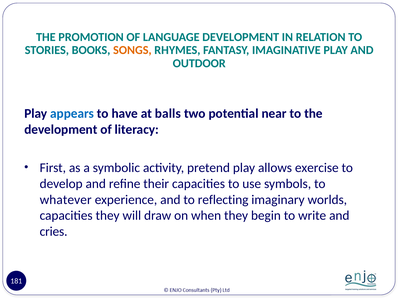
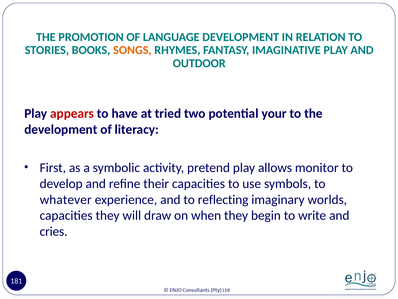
appears colour: blue -> red
balls: balls -> tried
near: near -> your
exercise: exercise -> monitor
